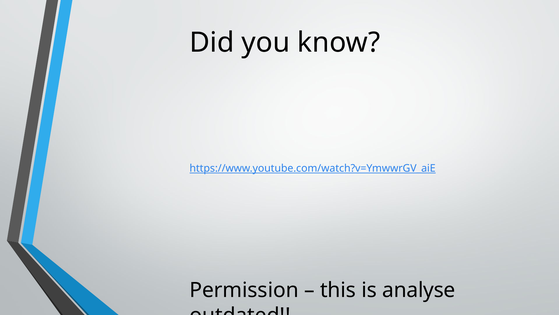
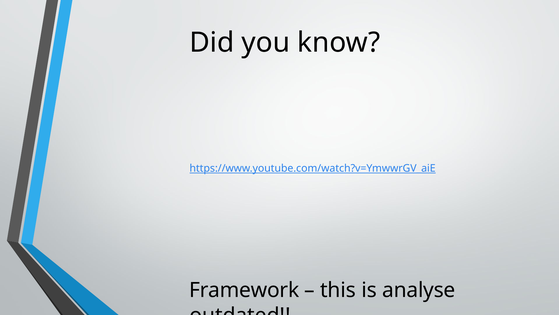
Permission: Permission -> Framework
